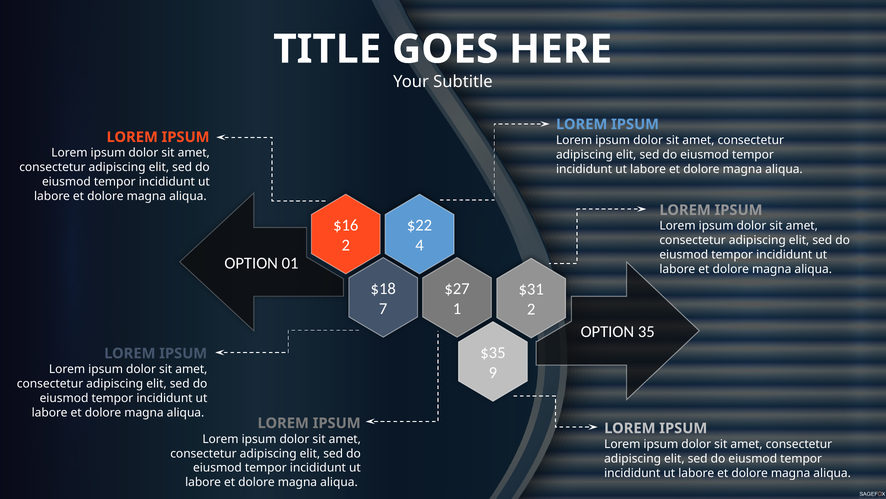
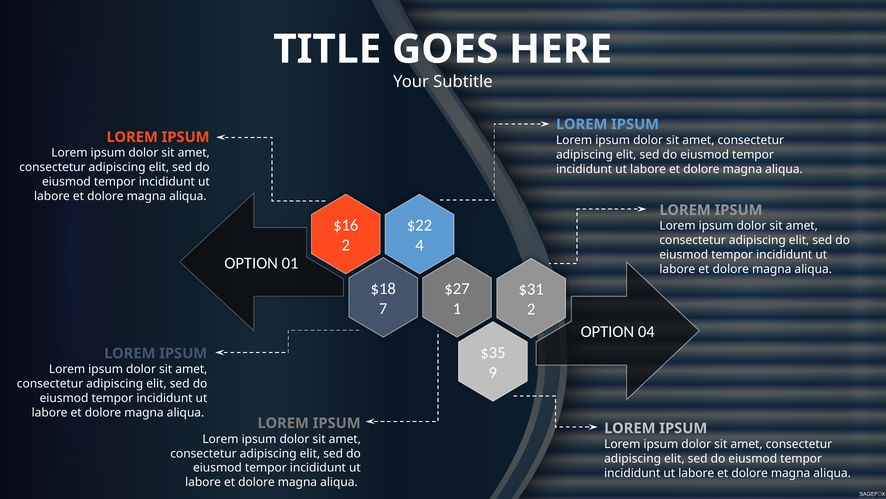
35: 35 -> 04
